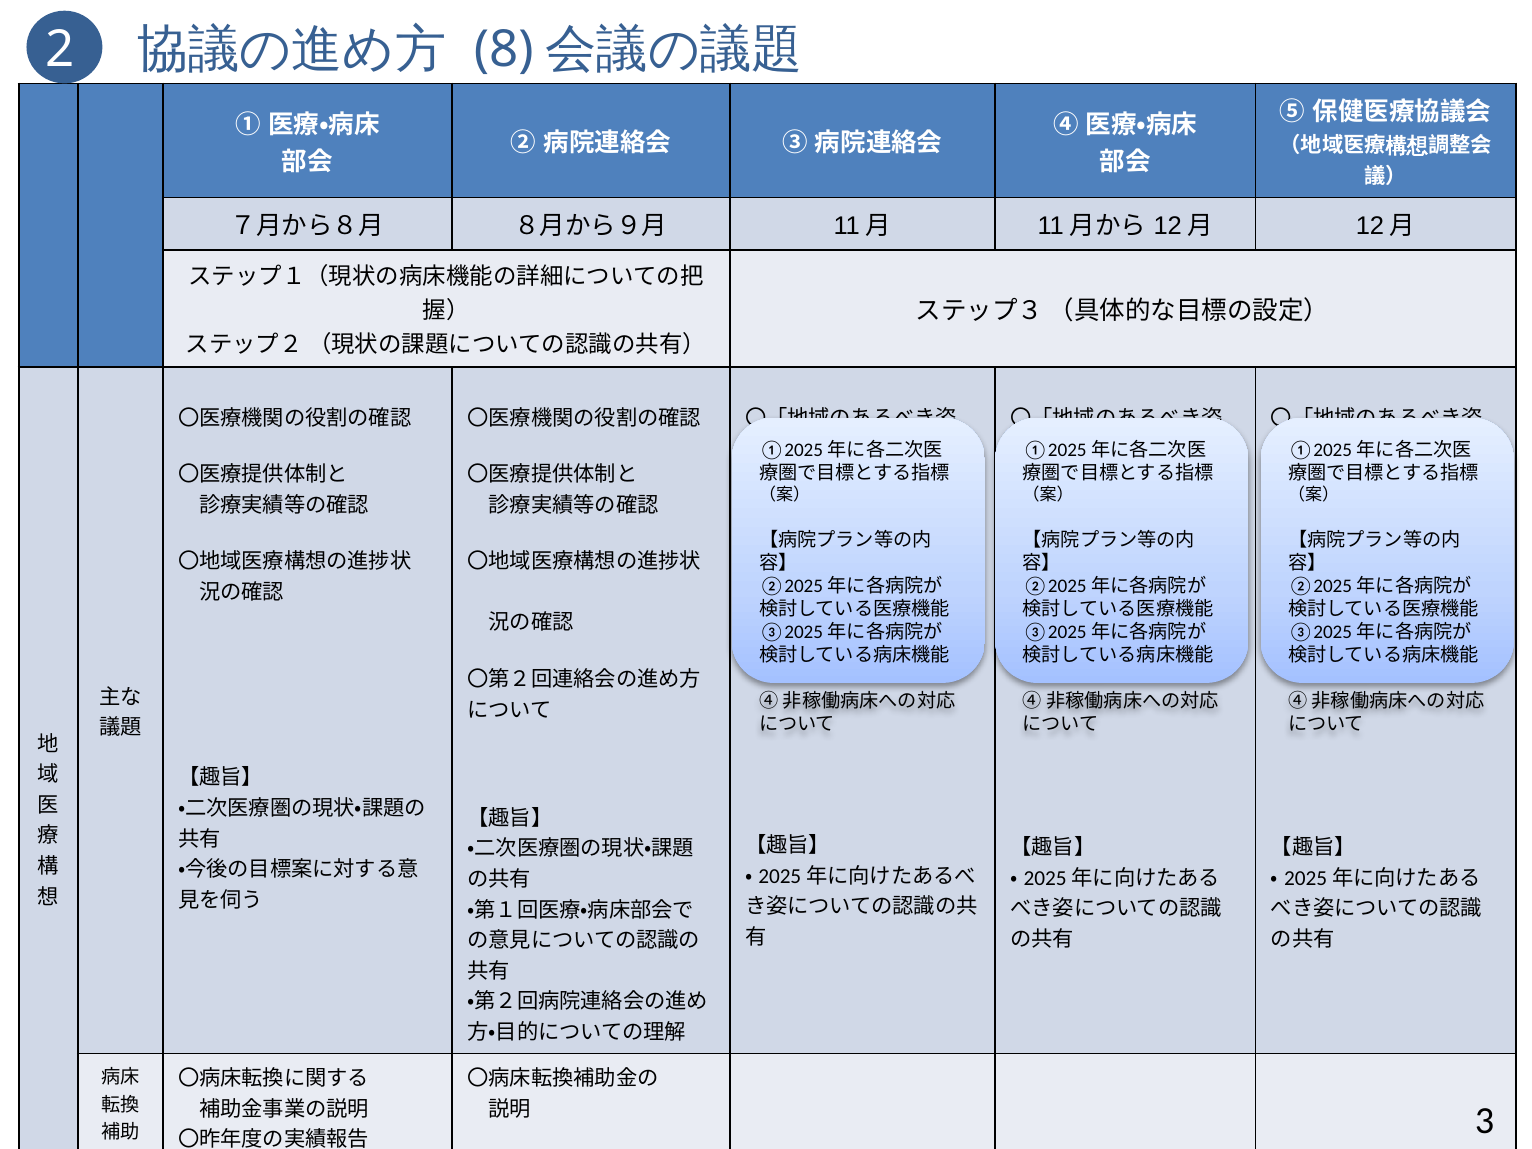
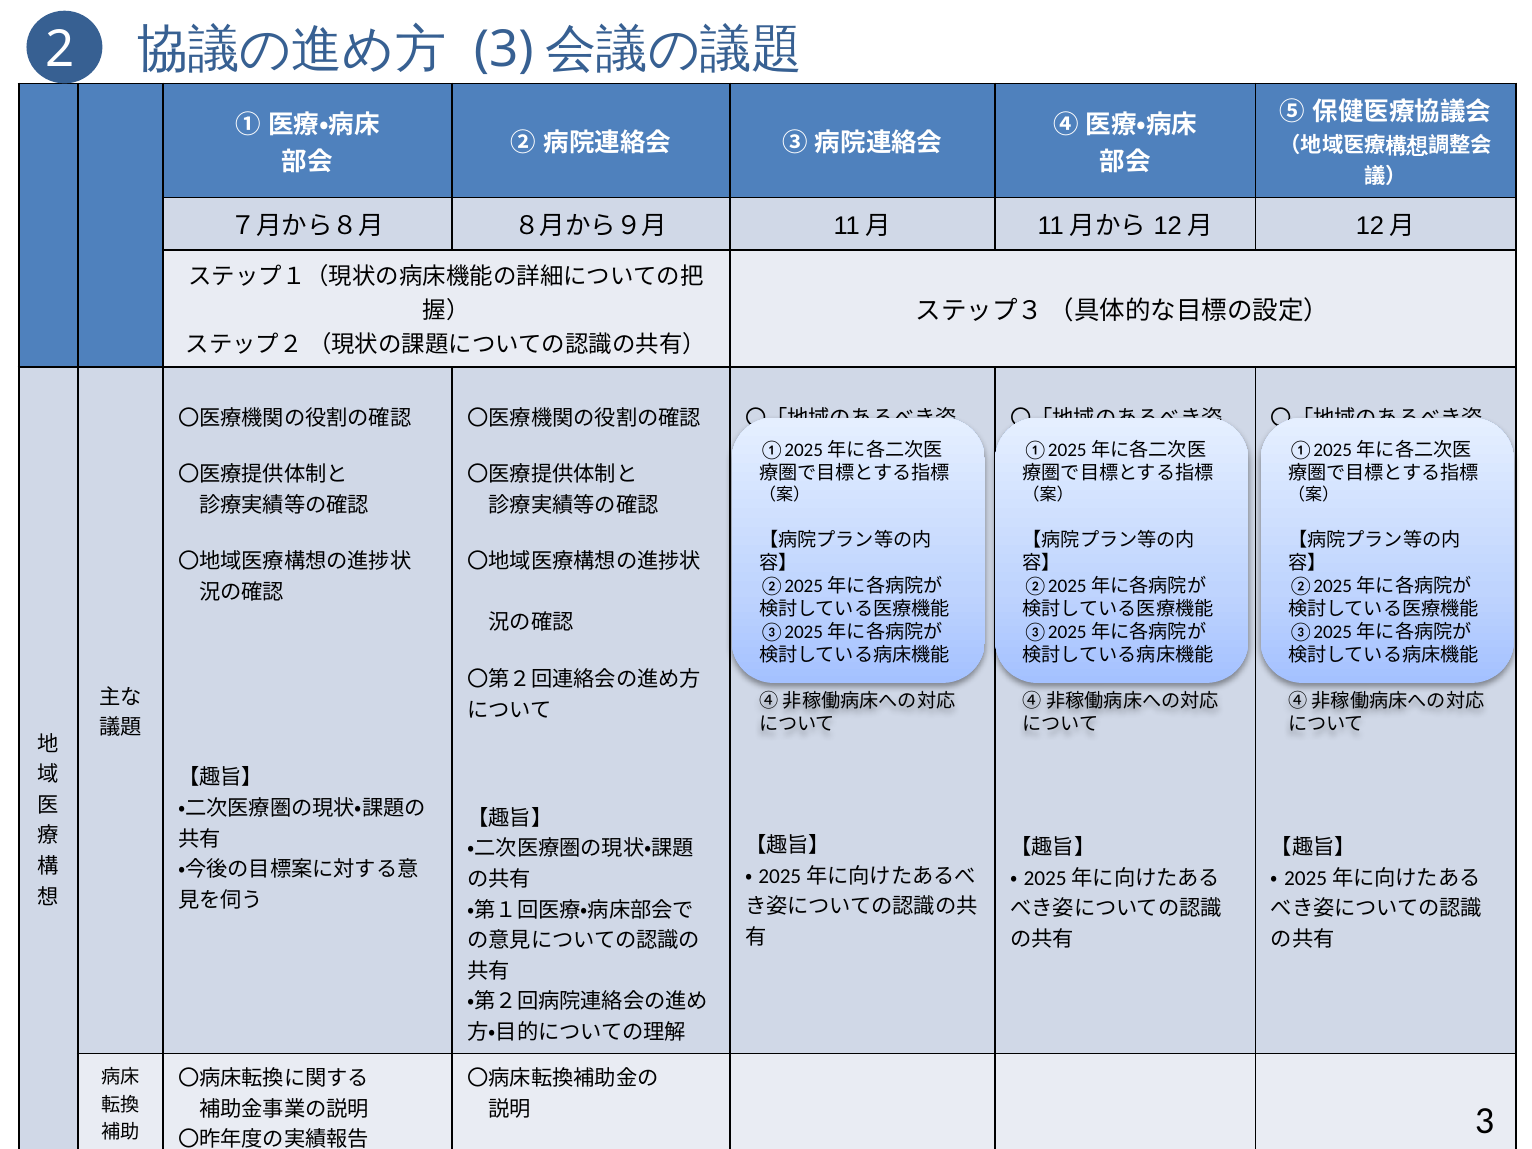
8 at (504, 49): 8 -> 3
